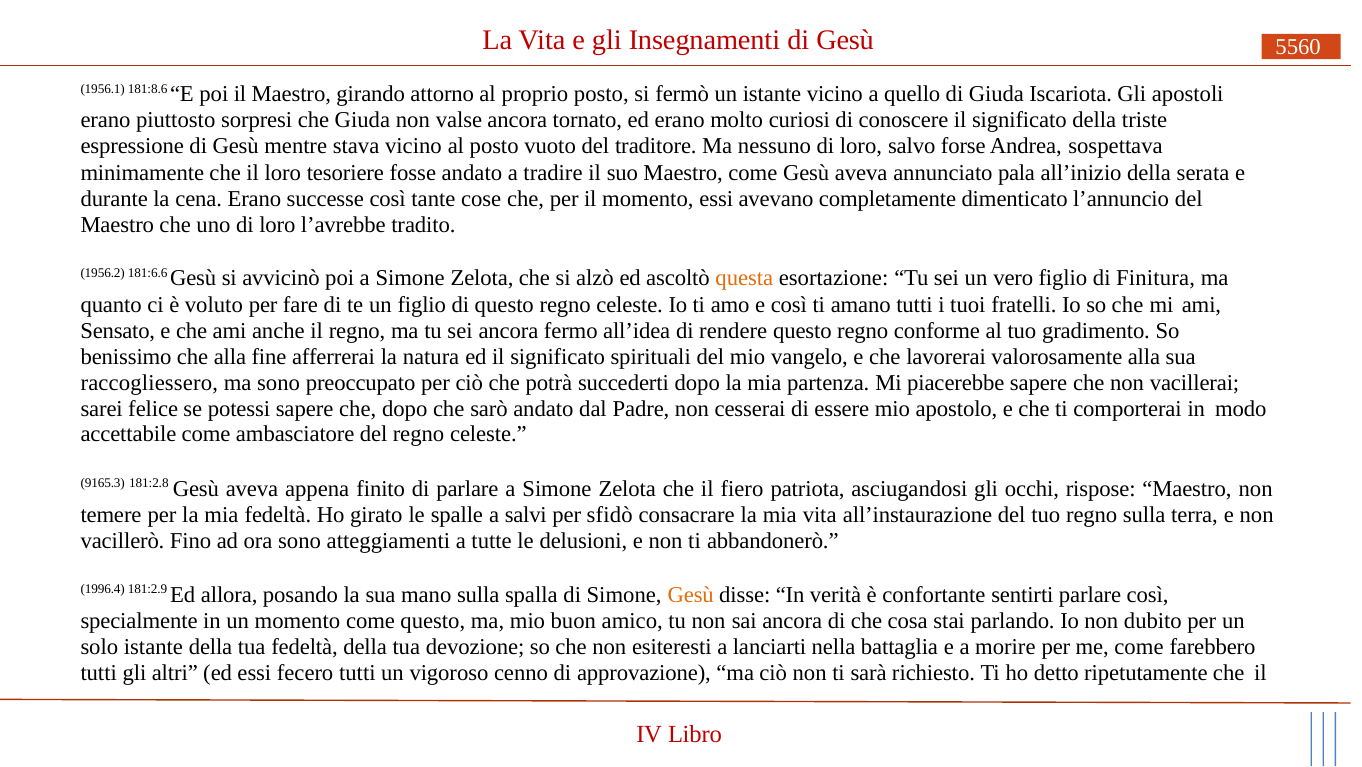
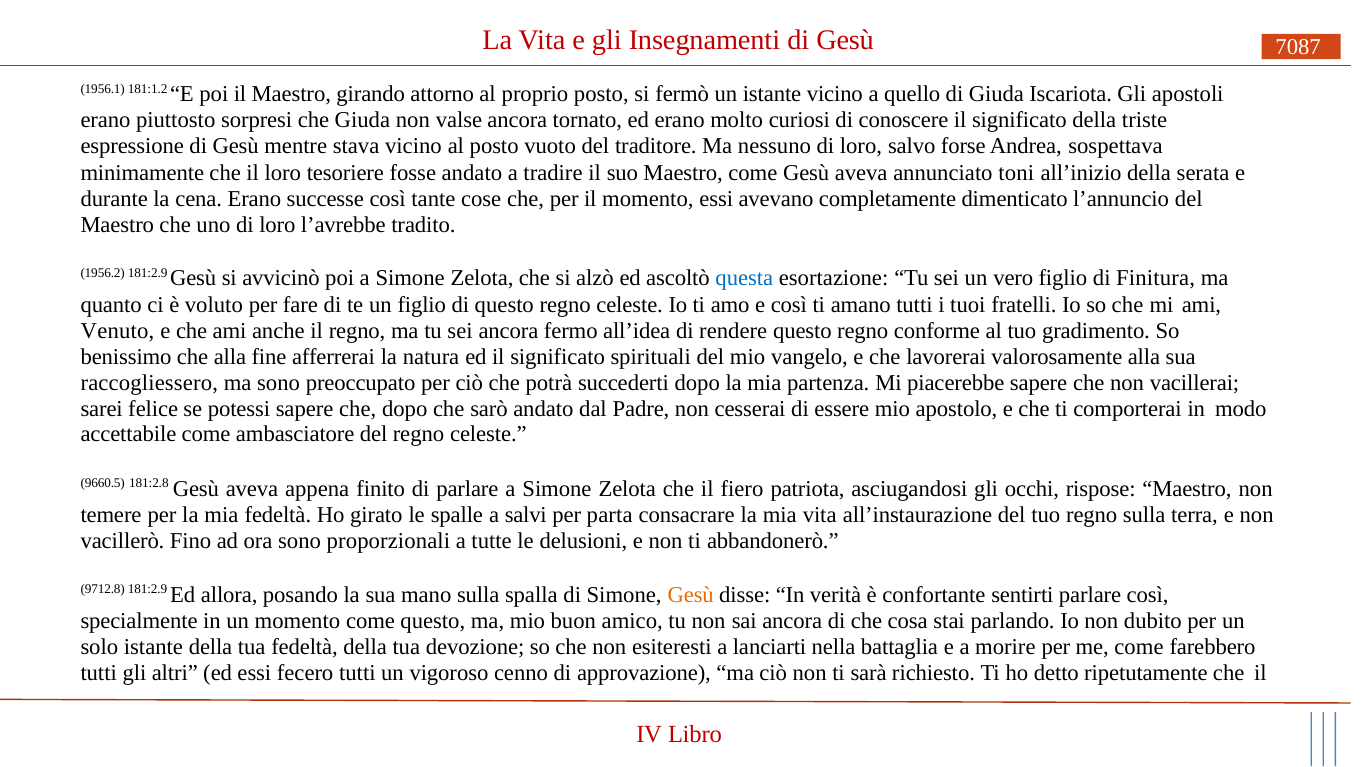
5560: 5560 -> 7087
181:8.6: 181:8.6 -> 181:1.2
pala: pala -> toni
1956.2 181:6.6: 181:6.6 -> 181:2.9
questa colour: orange -> blue
Sensato: Sensato -> Venuto
9165.3: 9165.3 -> 9660.5
sfidò: sfidò -> parta
atteggiamenti: atteggiamenti -> proporzionali
1996.4: 1996.4 -> 9712.8
